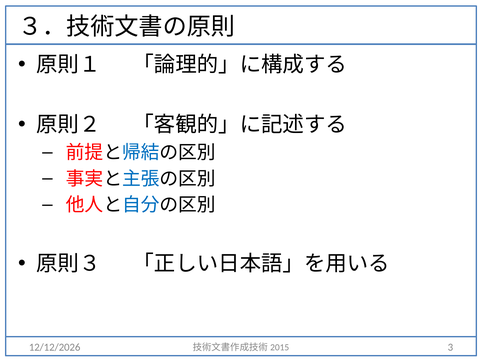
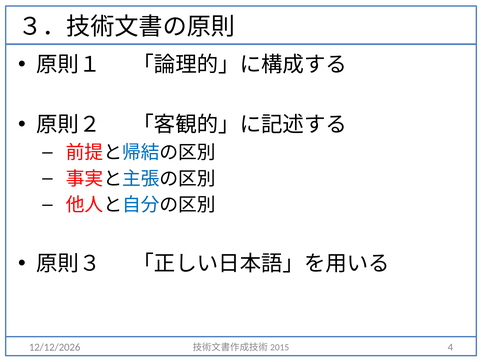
3: 3 -> 4
